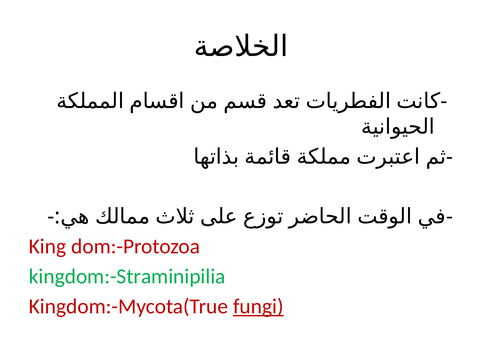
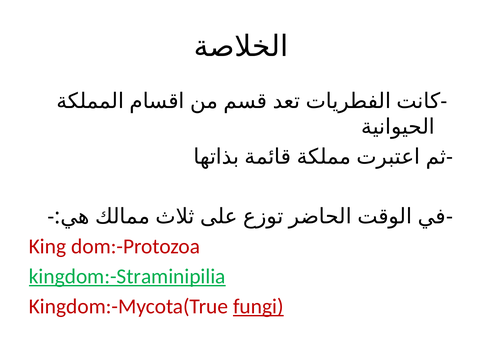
kingdom:-Straminipilia underline: none -> present
